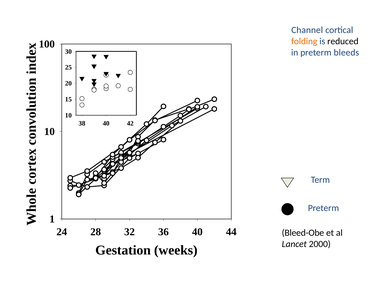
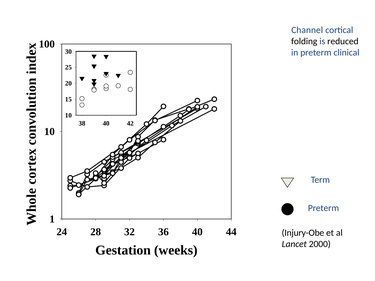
folding colour: orange -> black
bleeds: bleeds -> clinical
Bleed-Obe: Bleed-Obe -> Injury-Obe
